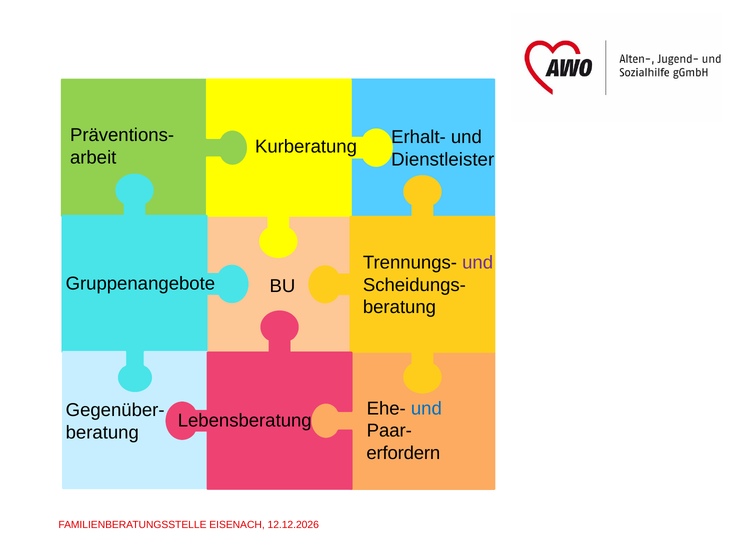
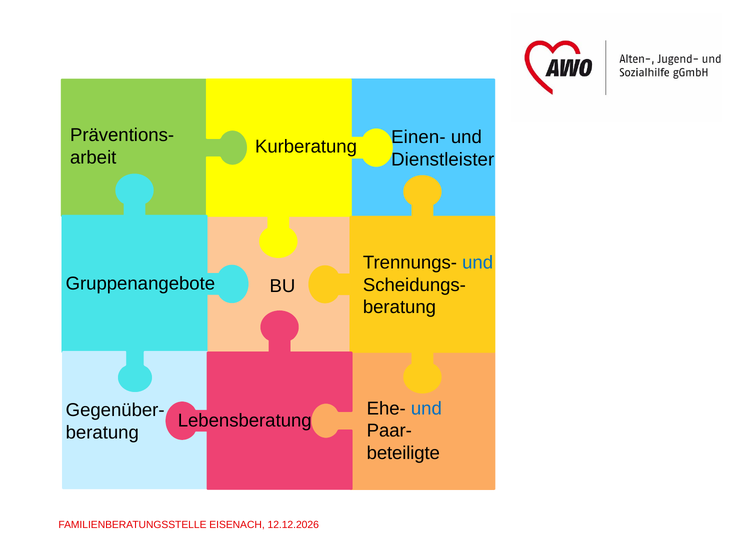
Erhalt-: Erhalt- -> Einen-
und at (478, 262) colour: purple -> blue
erfordern: erfordern -> beteiligte
